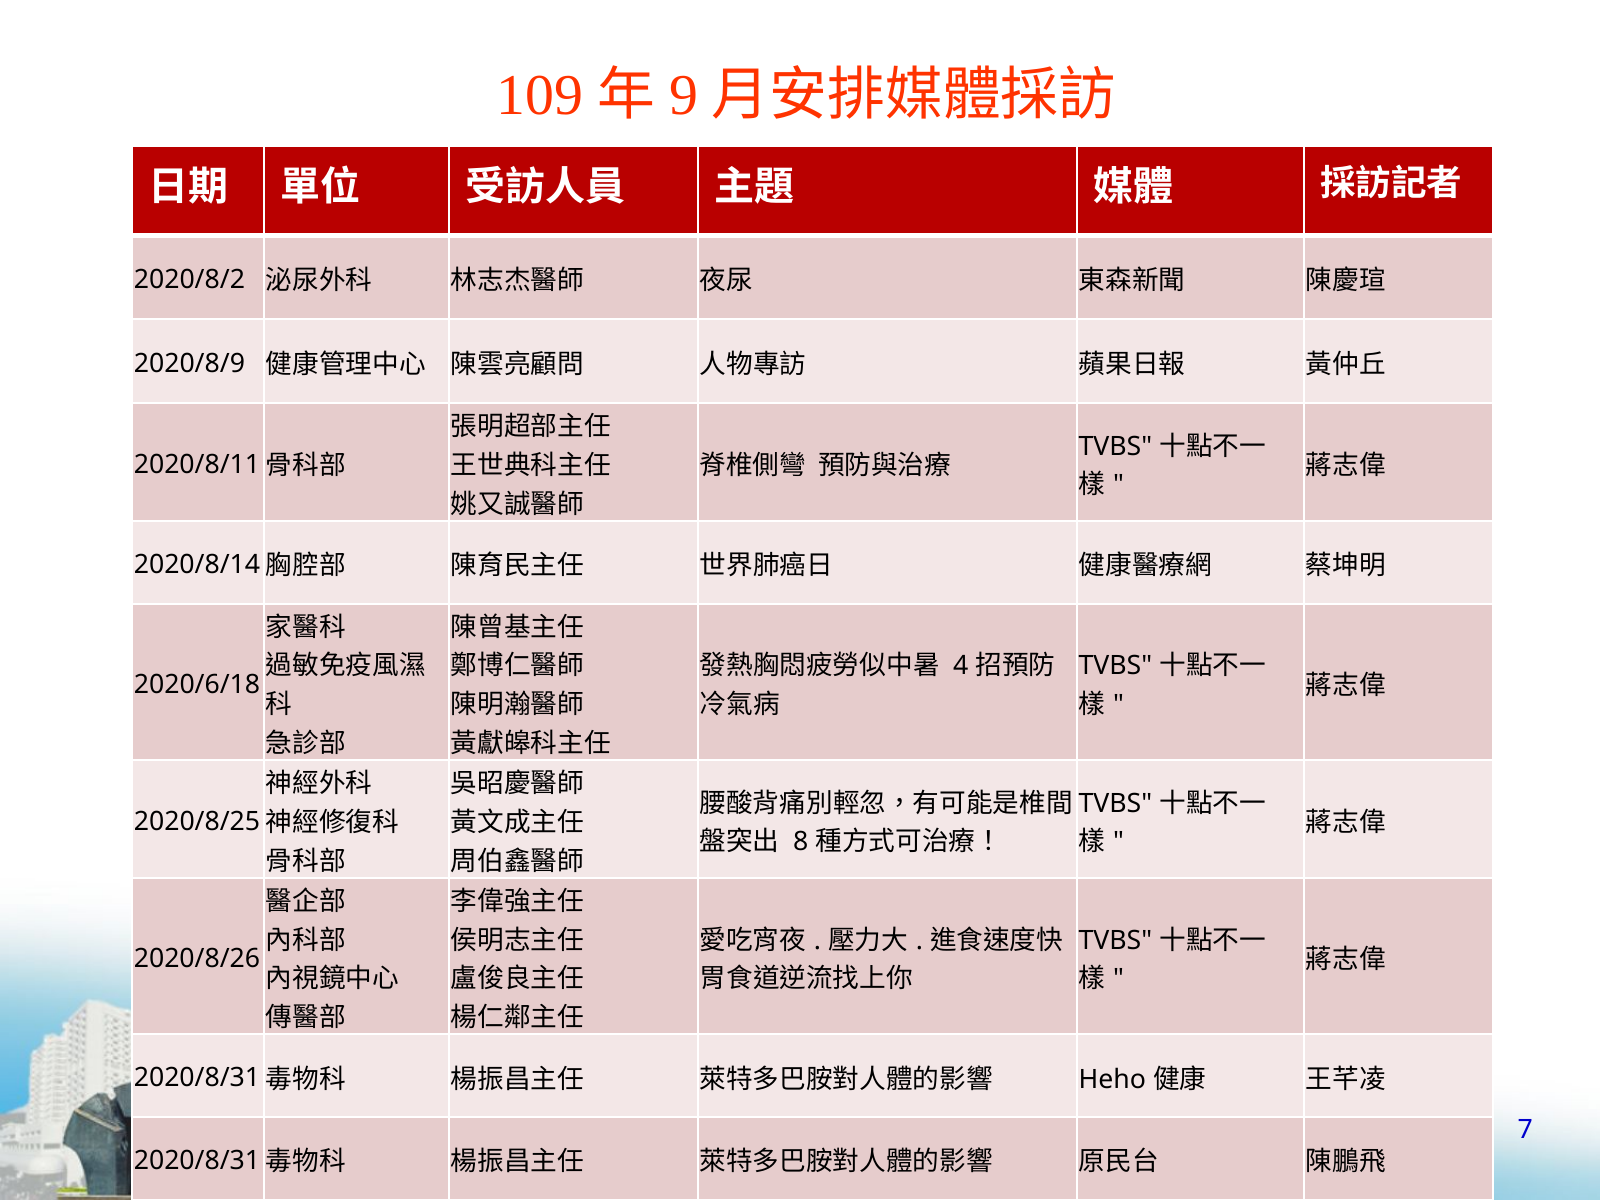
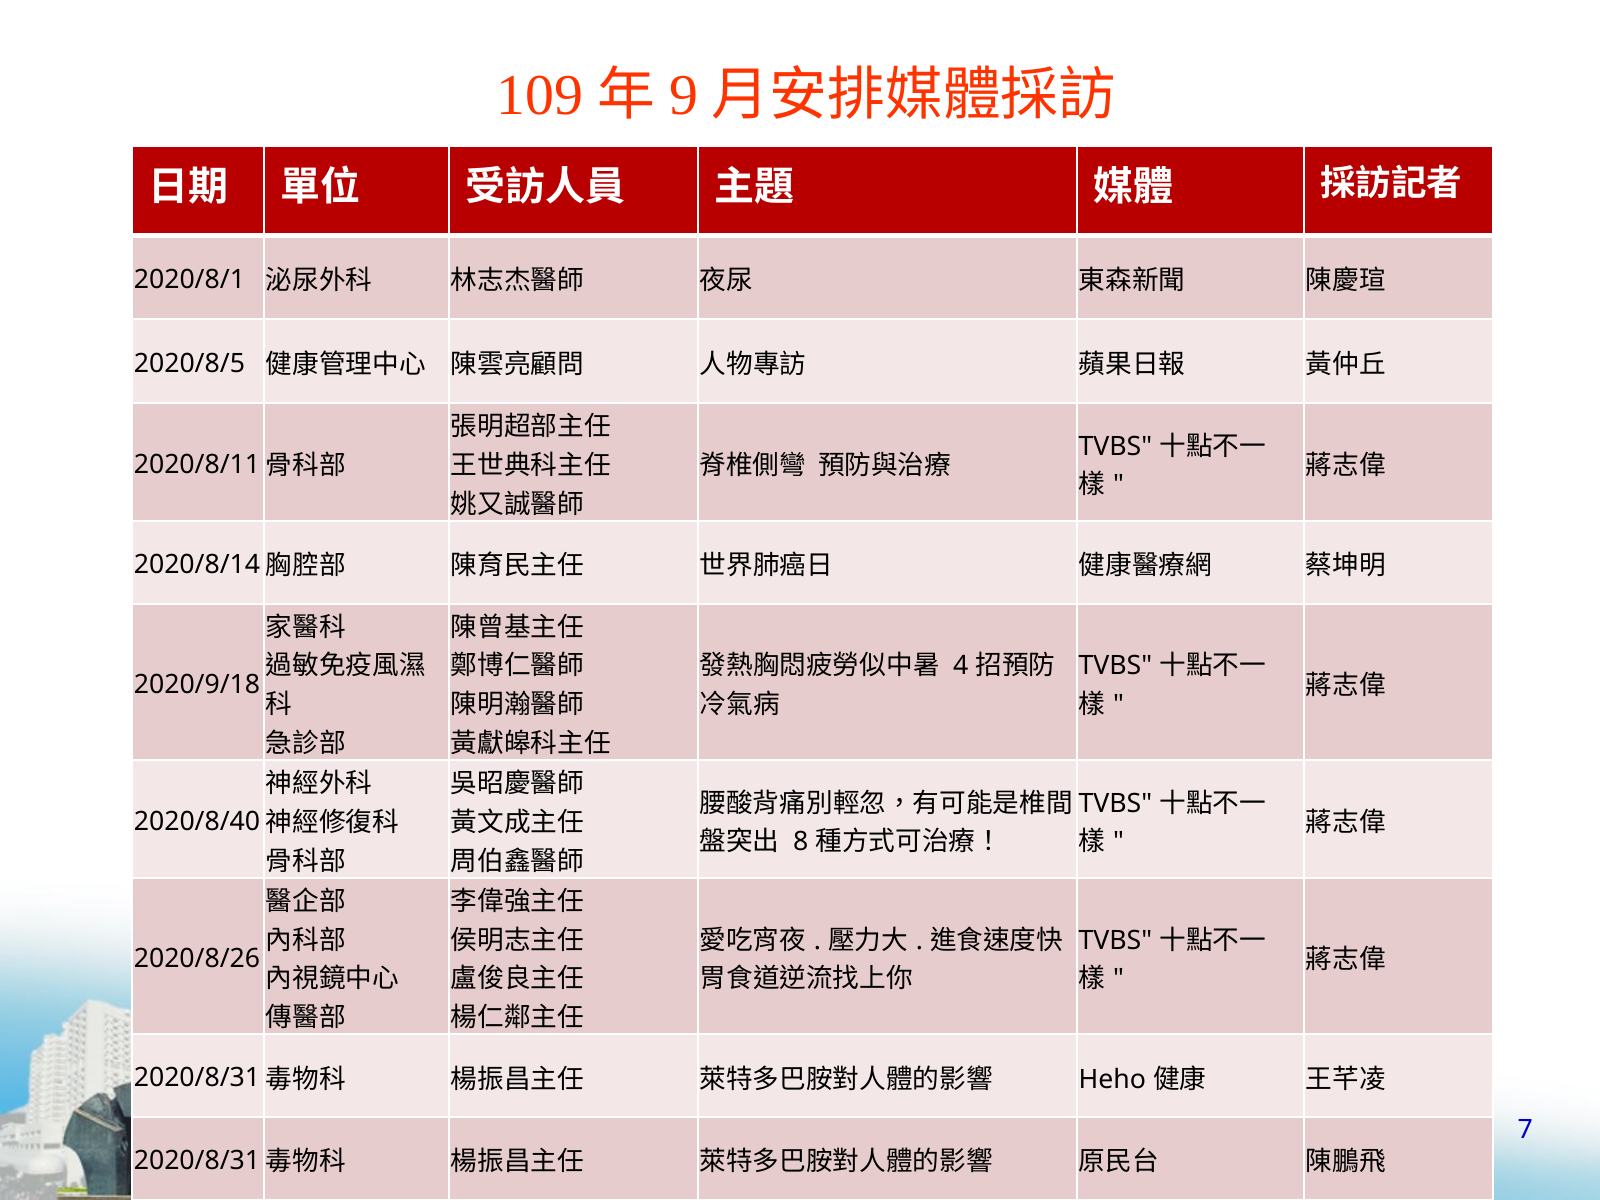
2020/8/2: 2020/8/2 -> 2020/8/1
2020/8/9: 2020/8/9 -> 2020/8/5
2020/6/18: 2020/6/18 -> 2020/9/18
2020/8/25: 2020/8/25 -> 2020/8/40
